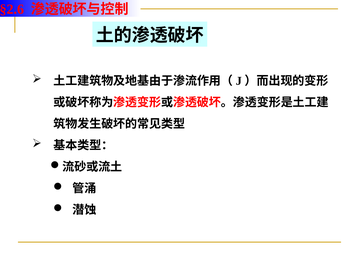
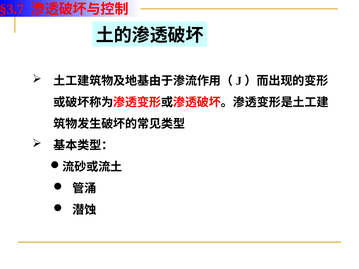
§2.6: §2.6 -> §3.7
